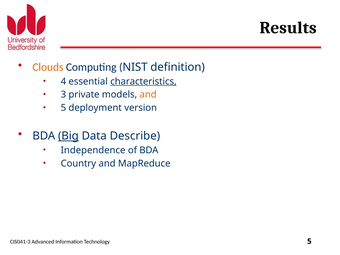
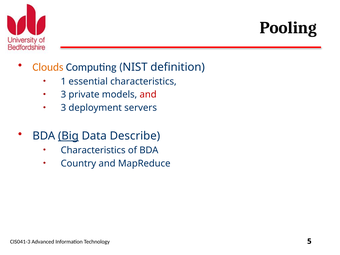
Results: Results -> Pooling
4: 4 -> 1
characteristics at (143, 81) underline: present -> none
and at (148, 95) colour: orange -> red
5 at (63, 108): 5 -> 3
version: version -> servers
Independence at (93, 150): Independence -> Characteristics
